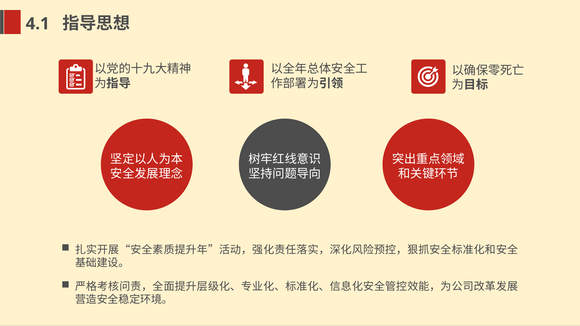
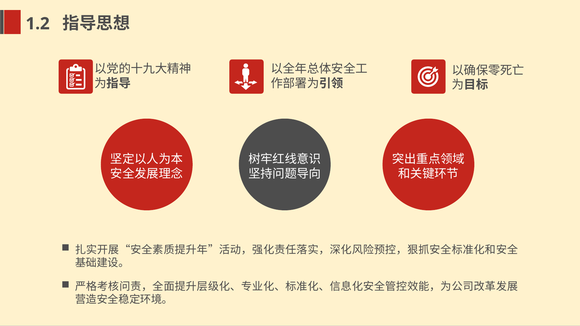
4.1: 4.1 -> 1.2
